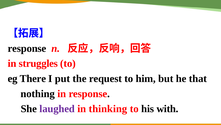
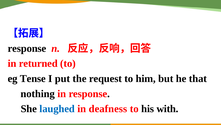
struggles: struggles -> returned
There: There -> Tense
laughed colour: purple -> blue
thinking: thinking -> deafness
